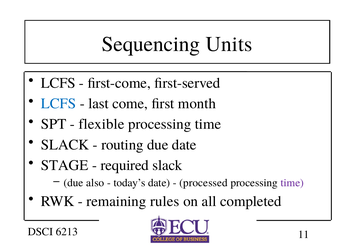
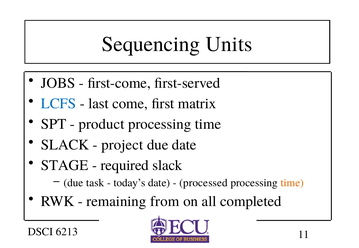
LCFS at (58, 83): LCFS -> JOBS
month: month -> matrix
flexible: flexible -> product
routing: routing -> project
also: also -> task
time at (292, 183) colour: purple -> orange
rules: rules -> from
